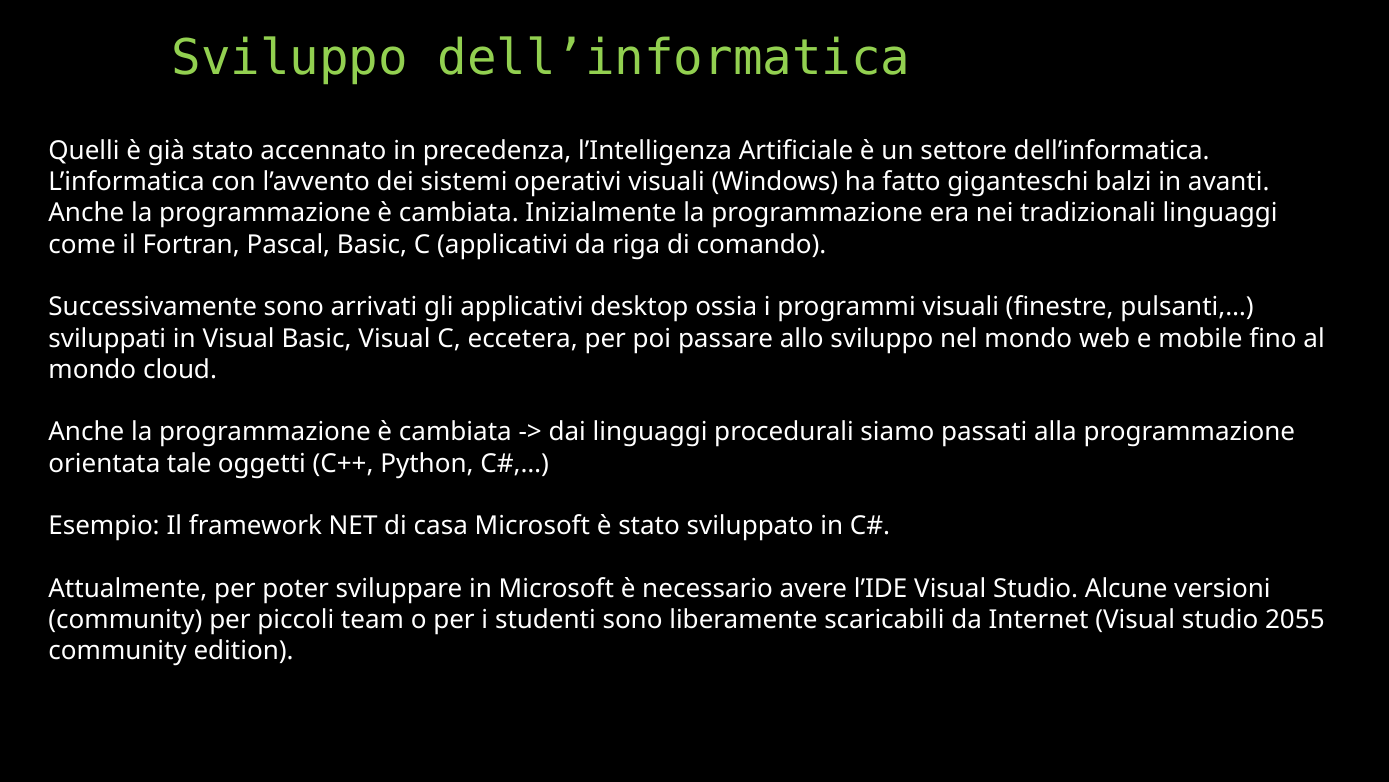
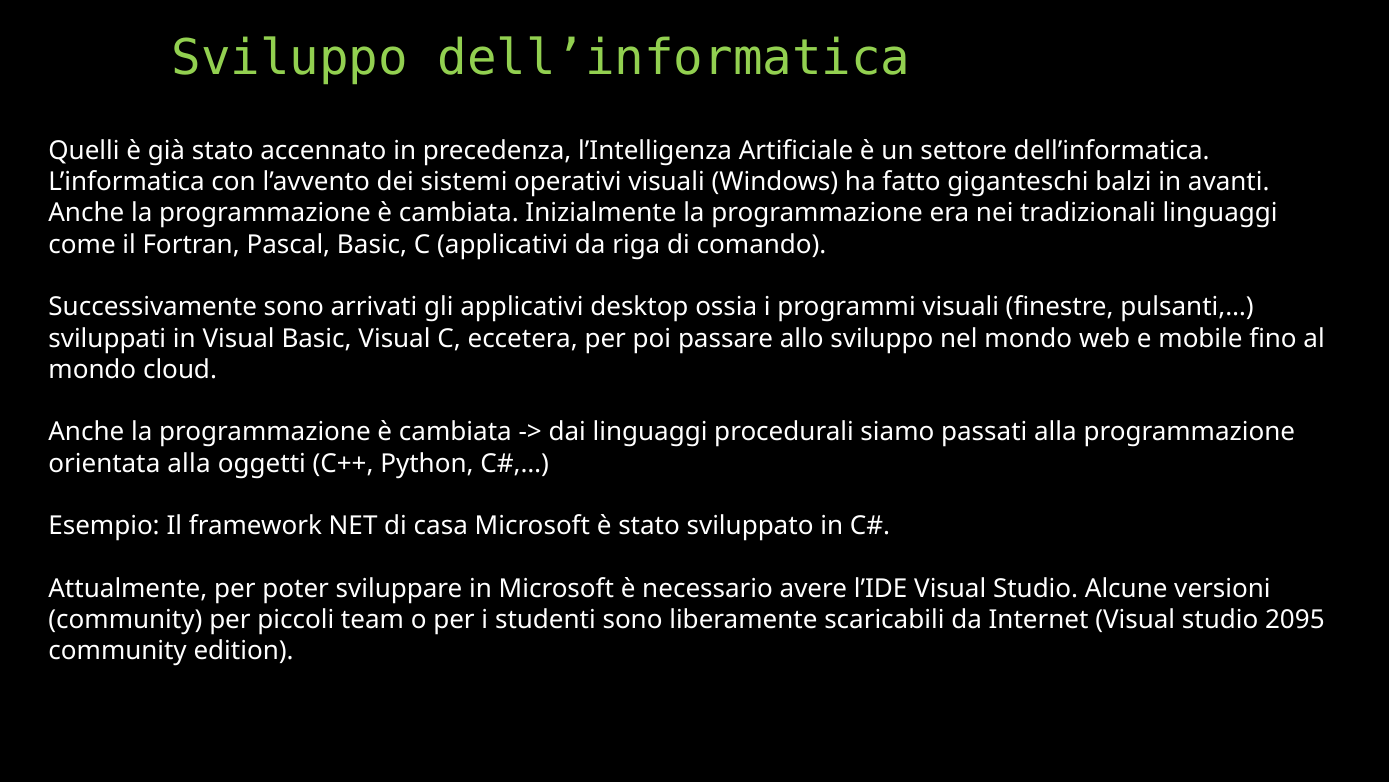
orientata tale: tale -> alla
2055: 2055 -> 2095
